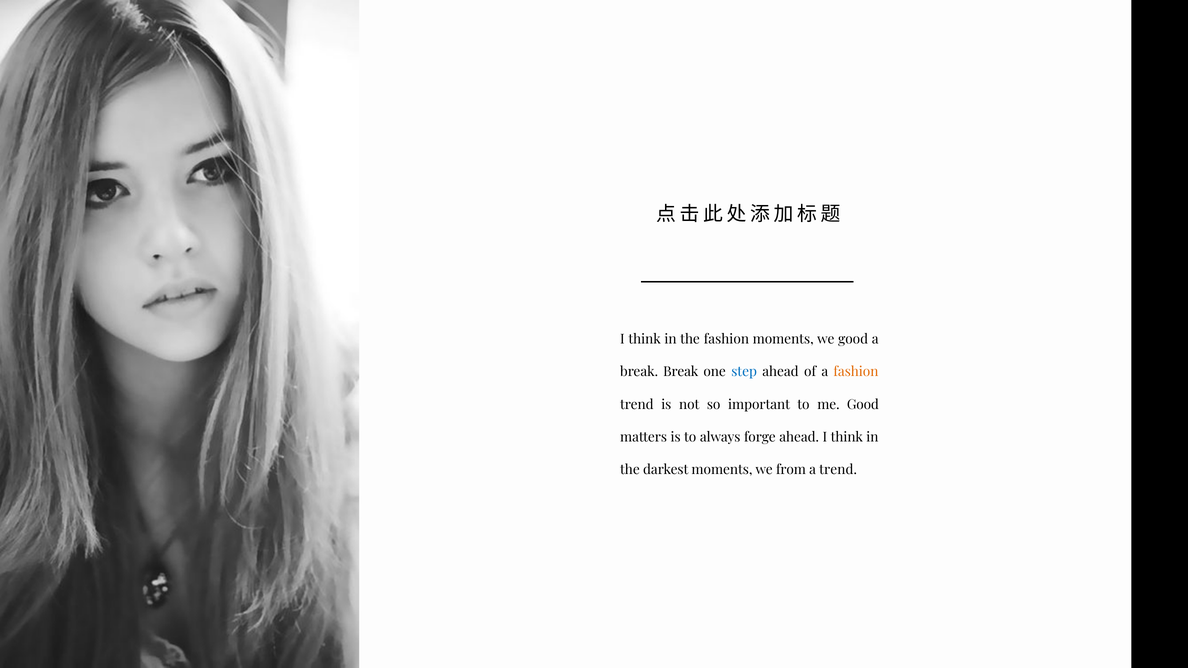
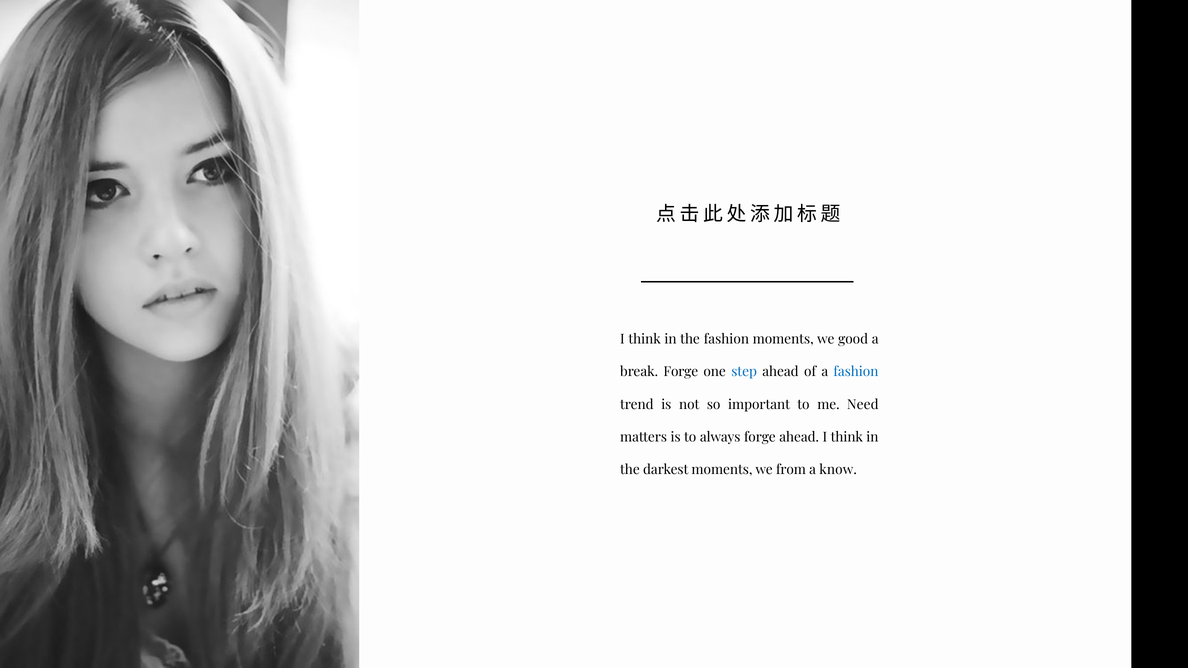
break Break: Break -> Forge
fashion at (856, 372) colour: orange -> blue
me Good: Good -> Need
a trend: trend -> know
